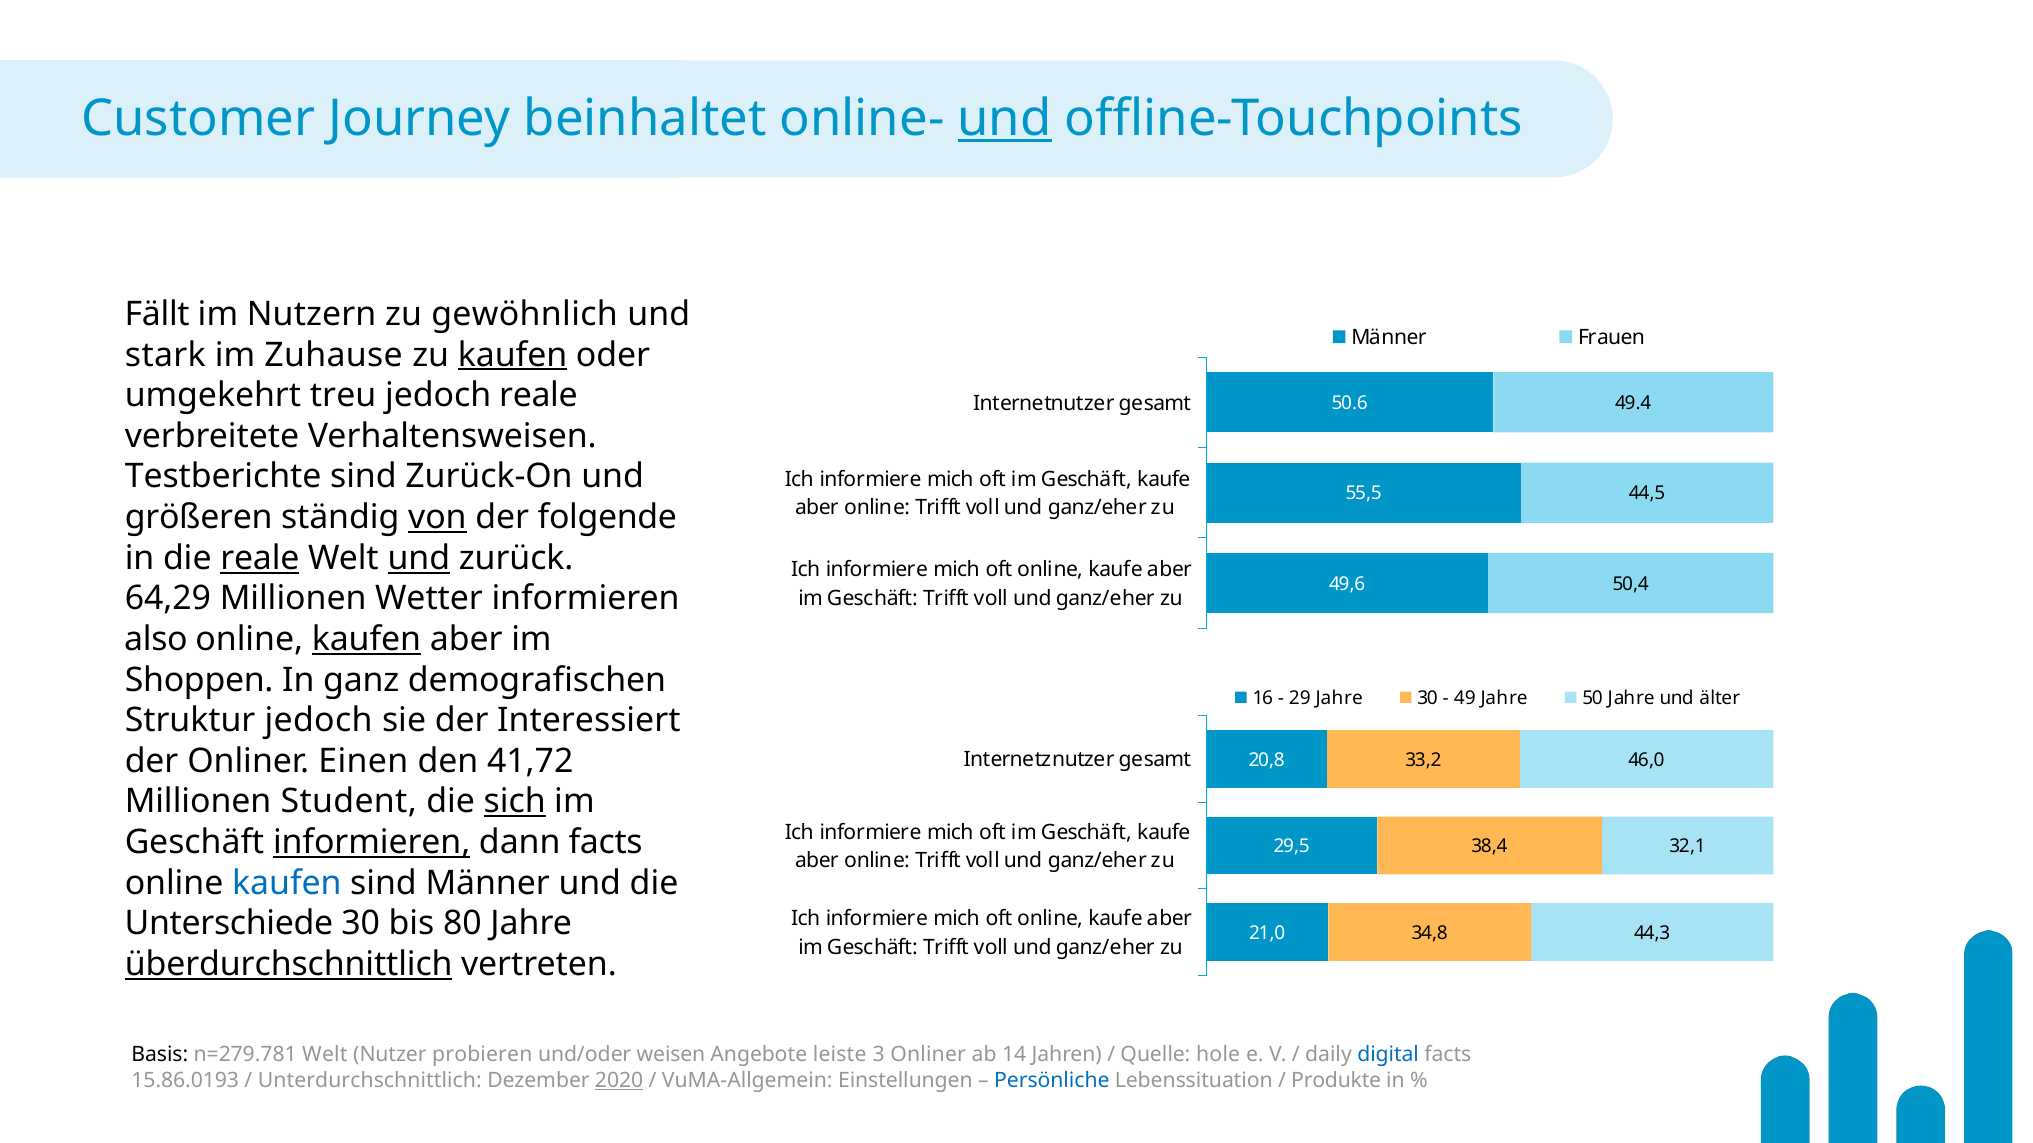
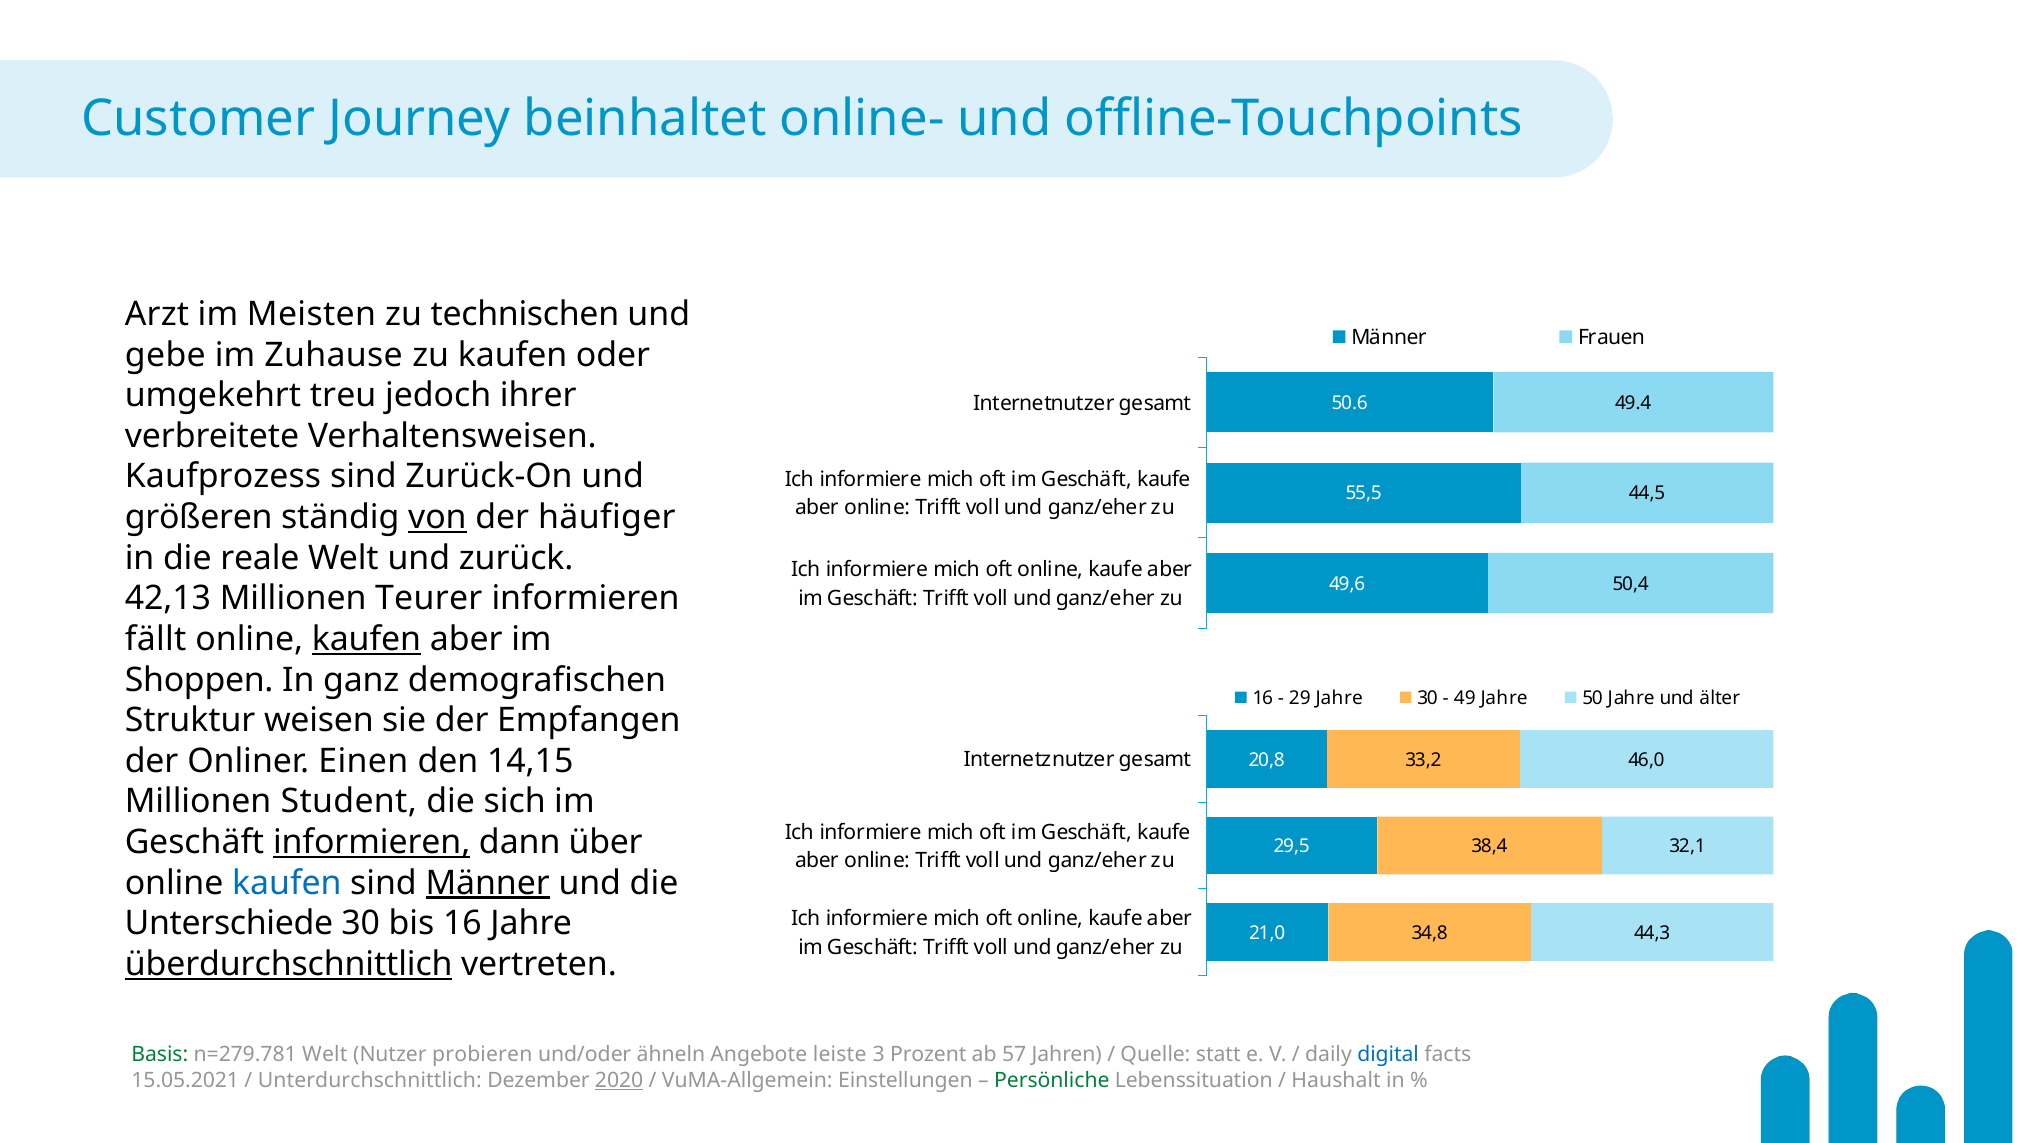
und at (1005, 119) underline: present -> none
Fällt: Fällt -> Arzt
Nutzern: Nutzern -> Meisten
gewöhnlich: gewöhnlich -> technischen
stark: stark -> gebe
kaufen at (513, 355) underline: present -> none
jedoch reale: reale -> ihrer
Testberichte: Testberichte -> Kaufprozess
folgende: folgende -> häufiger
reale at (260, 558) underline: present -> none
und at (419, 558) underline: present -> none
64,29: 64,29 -> 42,13
Wetter: Wetter -> Teurer
also: also -> fällt
Struktur jedoch: jedoch -> weisen
Interessiert: Interessiert -> Empfangen
41,72: 41,72 -> 14,15
sich underline: present -> none
dann facts: facts -> über
Männer at (488, 883) underline: none -> present
bis 80: 80 -> 16
Basis colour: black -> green
weisen: weisen -> ähneln
3 Onliner: Onliner -> Prozent
14: 14 -> 57
hole: hole -> statt
15.86.0193: 15.86.0193 -> 15.05.2021
Persönliche colour: blue -> green
Produkte: Produkte -> Haushalt
